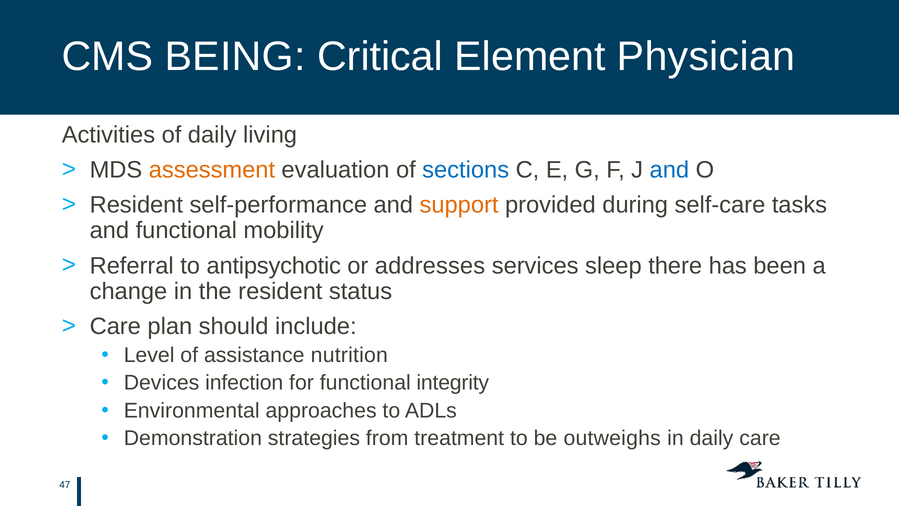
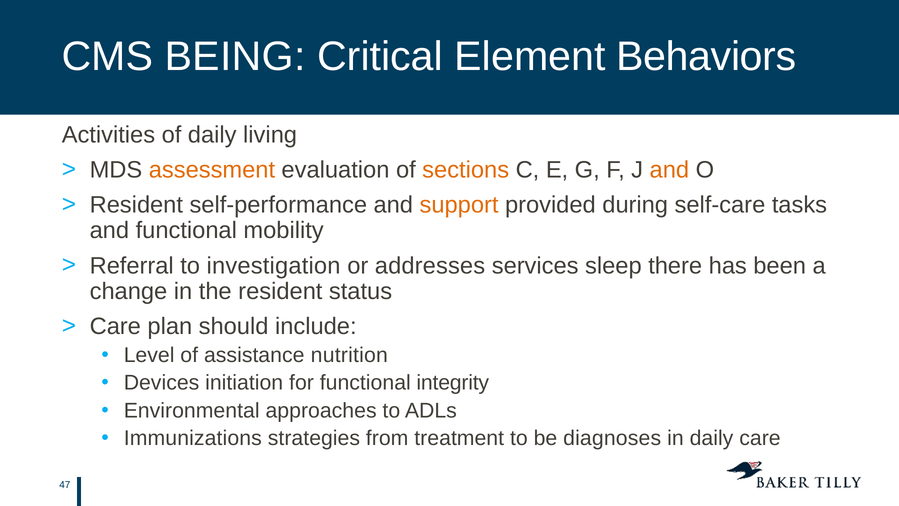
Physician: Physician -> Behaviors
sections colour: blue -> orange
and at (669, 170) colour: blue -> orange
antipsychotic: antipsychotic -> investigation
infection: infection -> initiation
Demonstration: Demonstration -> Immunizations
outweighs: outweighs -> diagnoses
